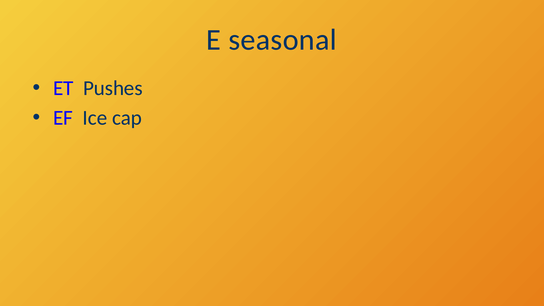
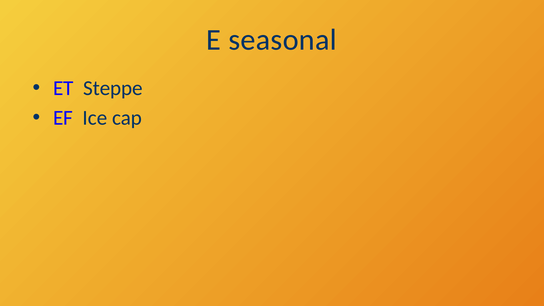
Pushes: Pushes -> Steppe
